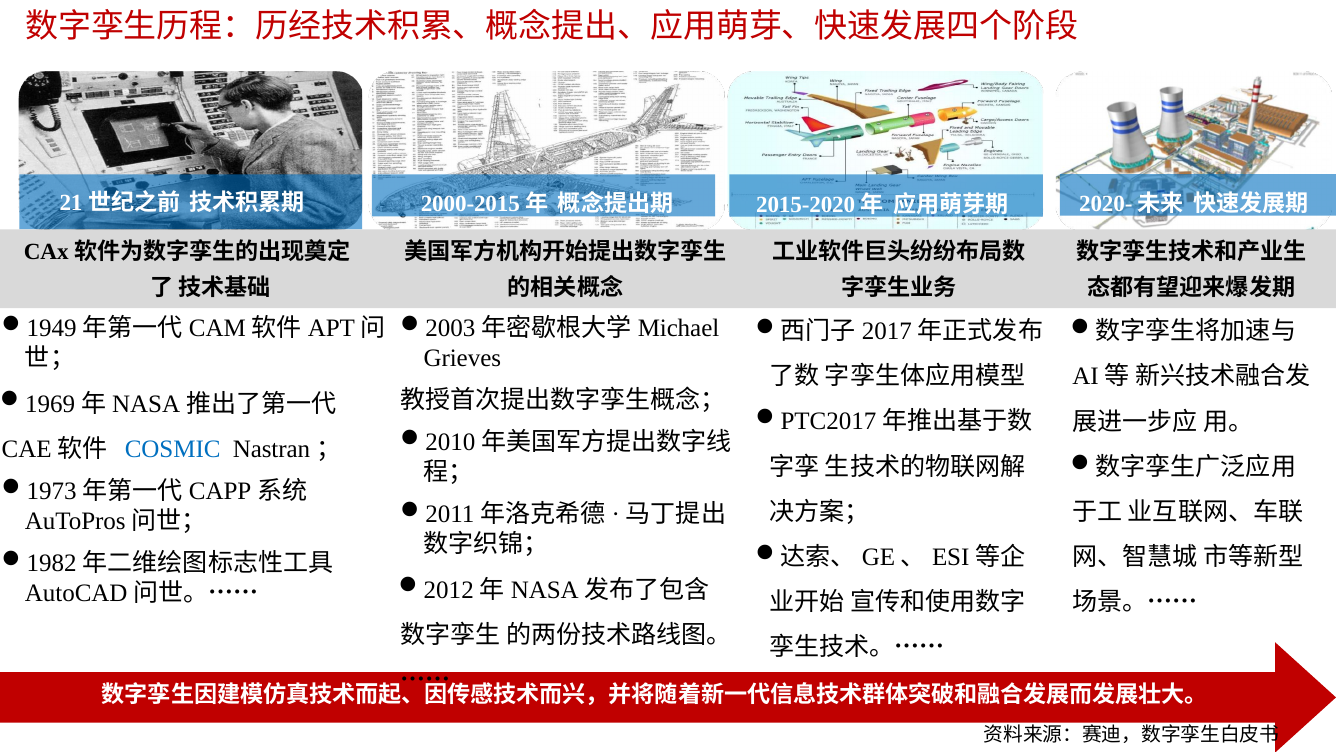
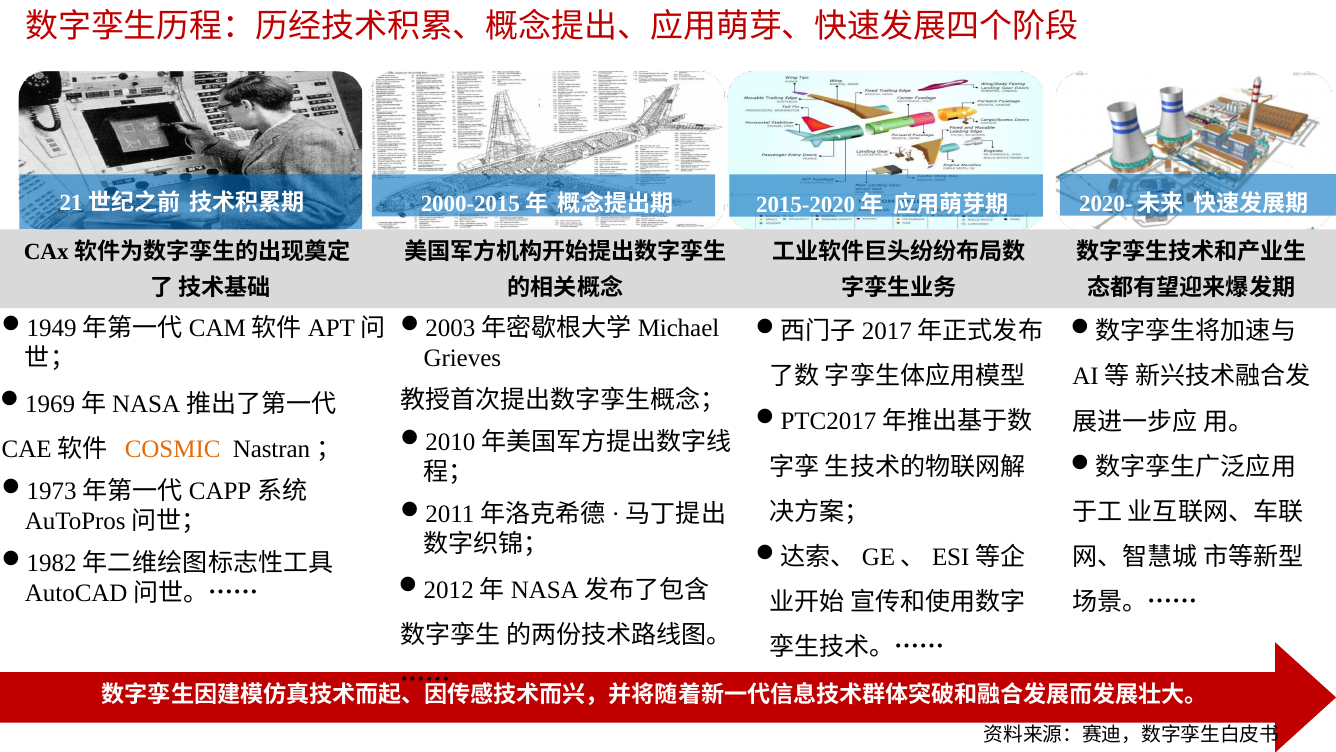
COSMIC colour: blue -> orange
